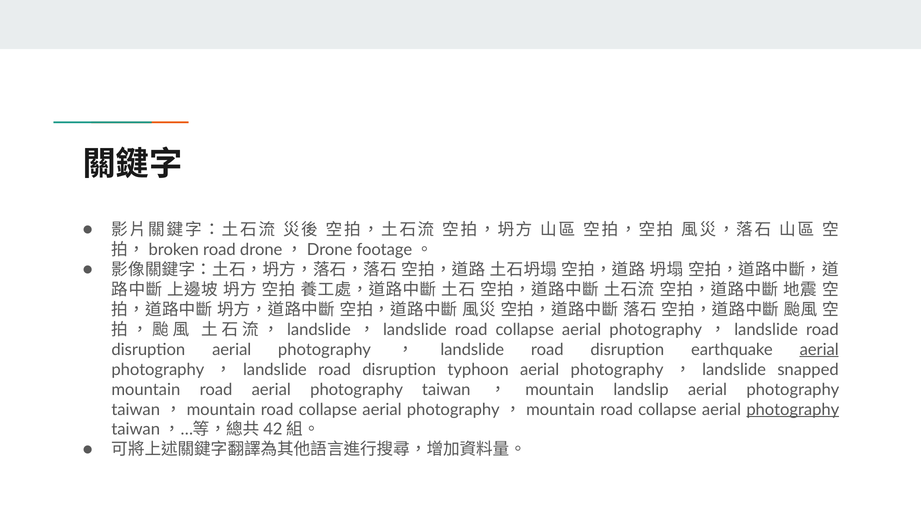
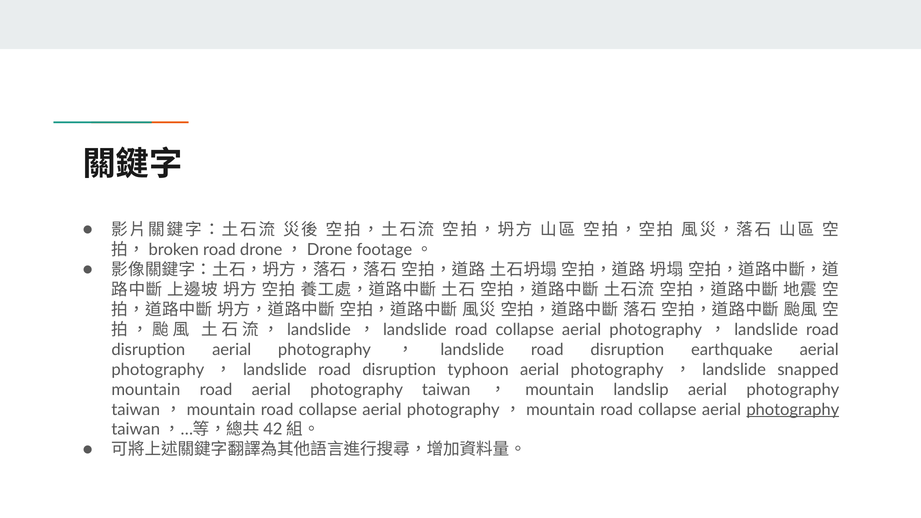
aerial at (819, 350) underline: present -> none
